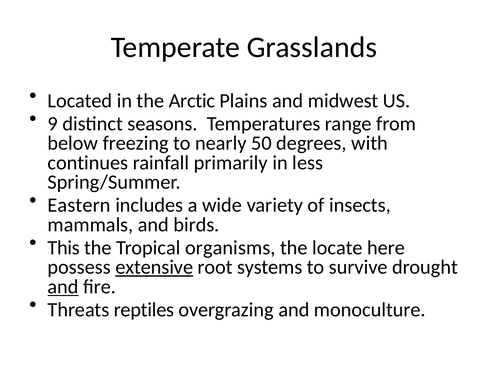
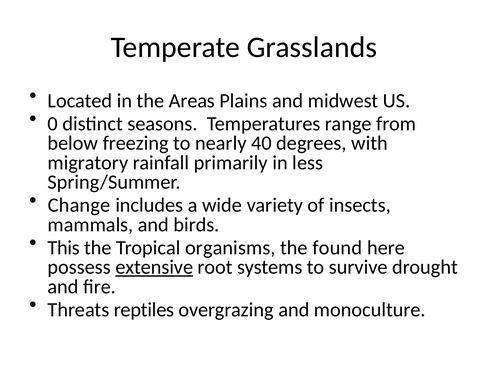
Arctic: Arctic -> Areas
9: 9 -> 0
50: 50 -> 40
continues: continues -> migratory
Eastern: Eastern -> Change
locate: locate -> found
and at (63, 287) underline: present -> none
